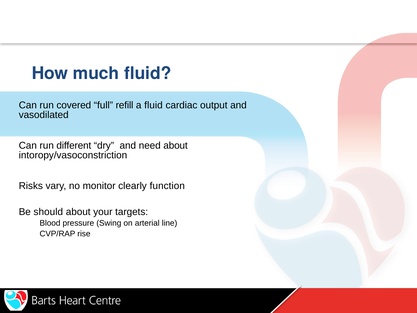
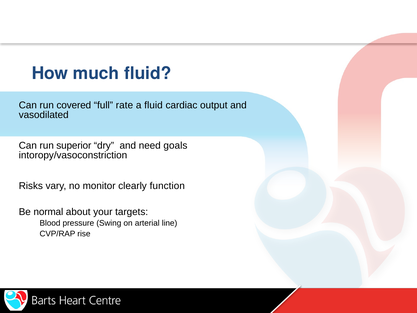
refill: refill -> rate
different: different -> superior
need about: about -> goals
should: should -> normal
